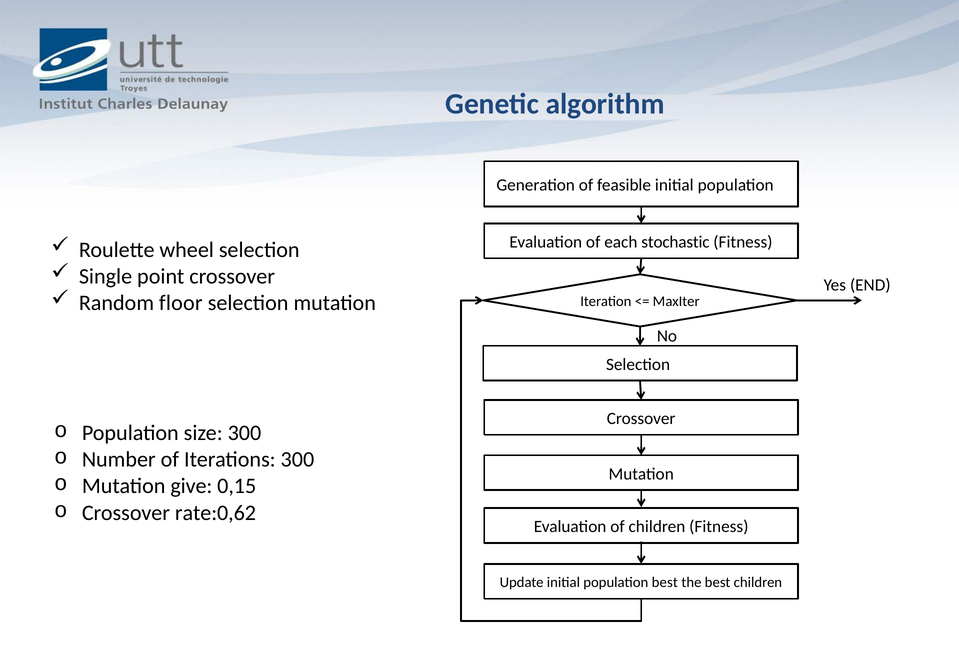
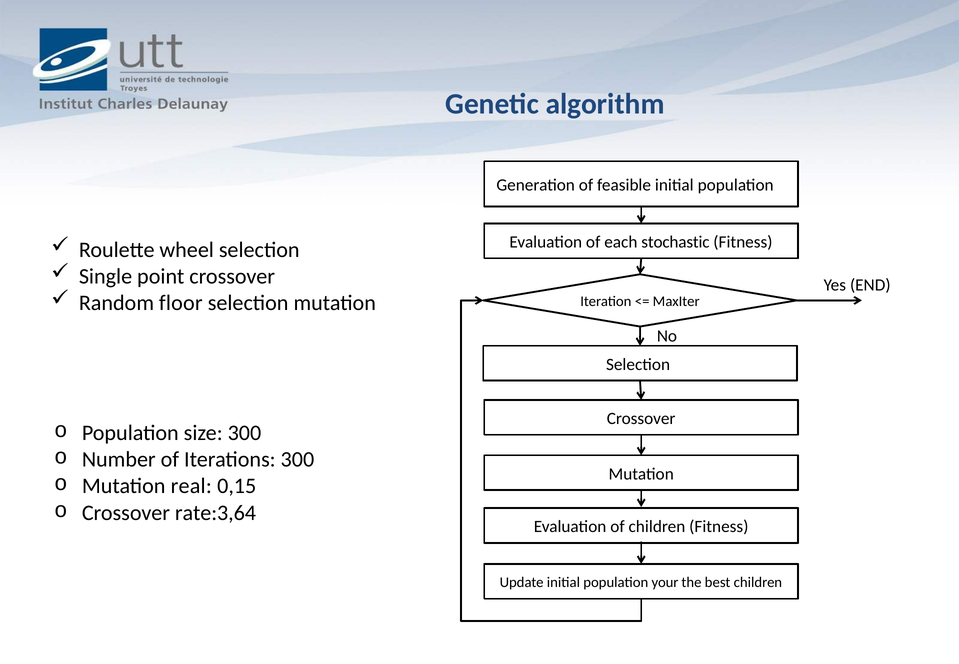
give: give -> real
rate:0,62: rate:0,62 -> rate:3,64
population best: best -> your
